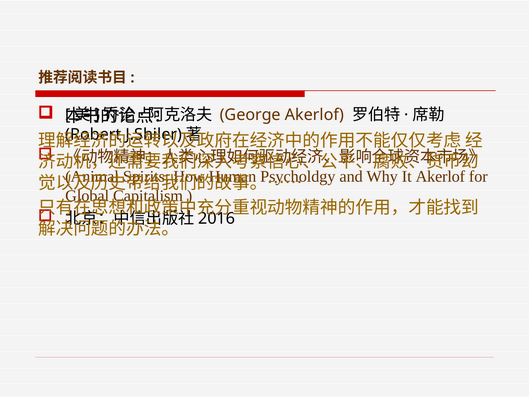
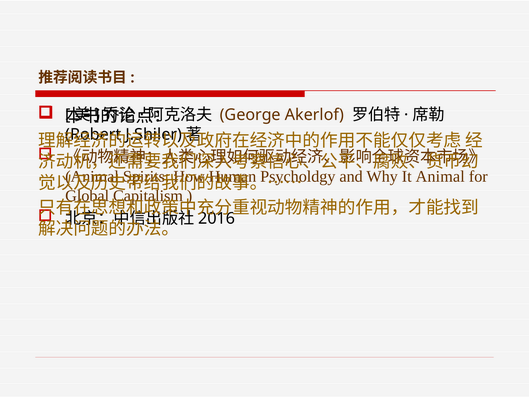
It Akerlof: Akerlof -> Animal
